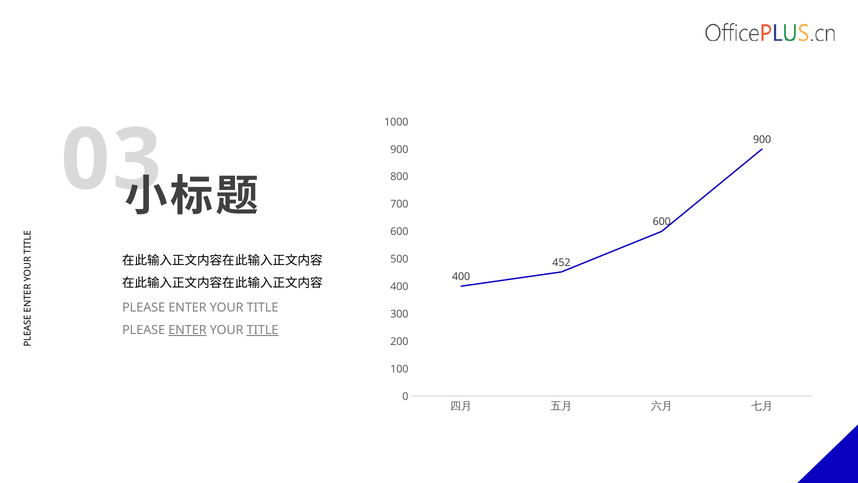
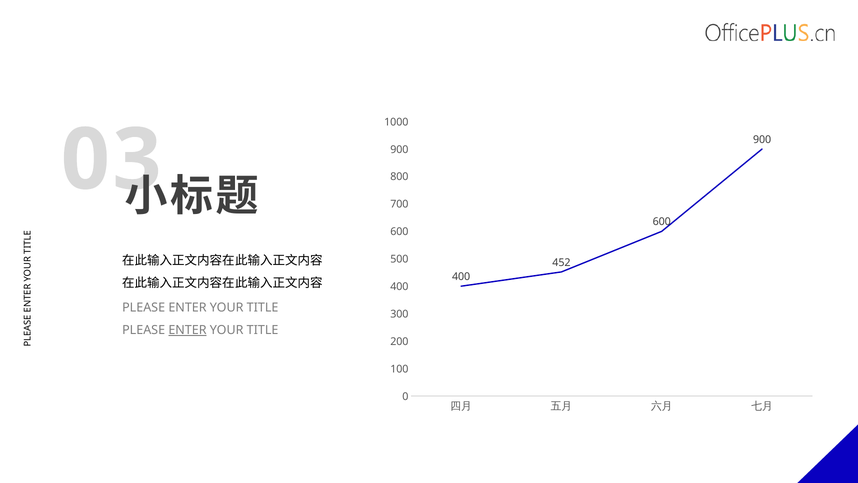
TITLE at (263, 330) underline: present -> none
